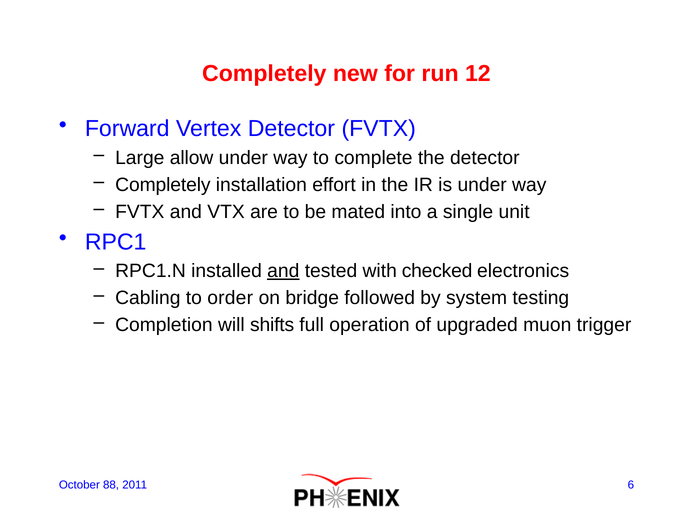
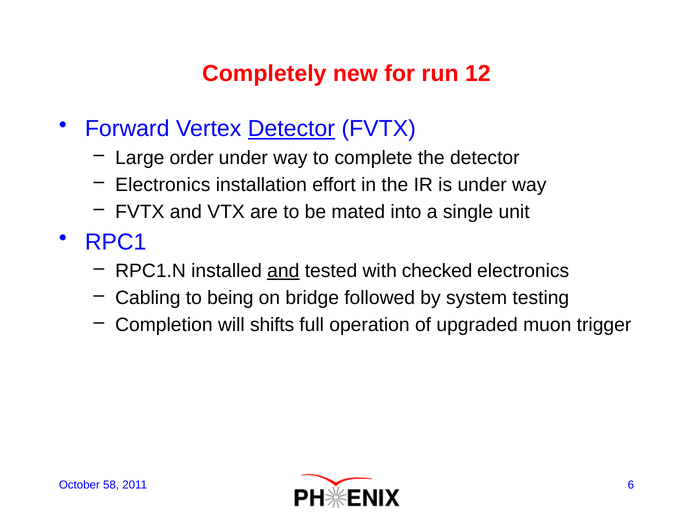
Detector at (291, 129) underline: none -> present
allow: allow -> order
Completely at (163, 185): Completely -> Electronics
order: order -> being
88: 88 -> 58
